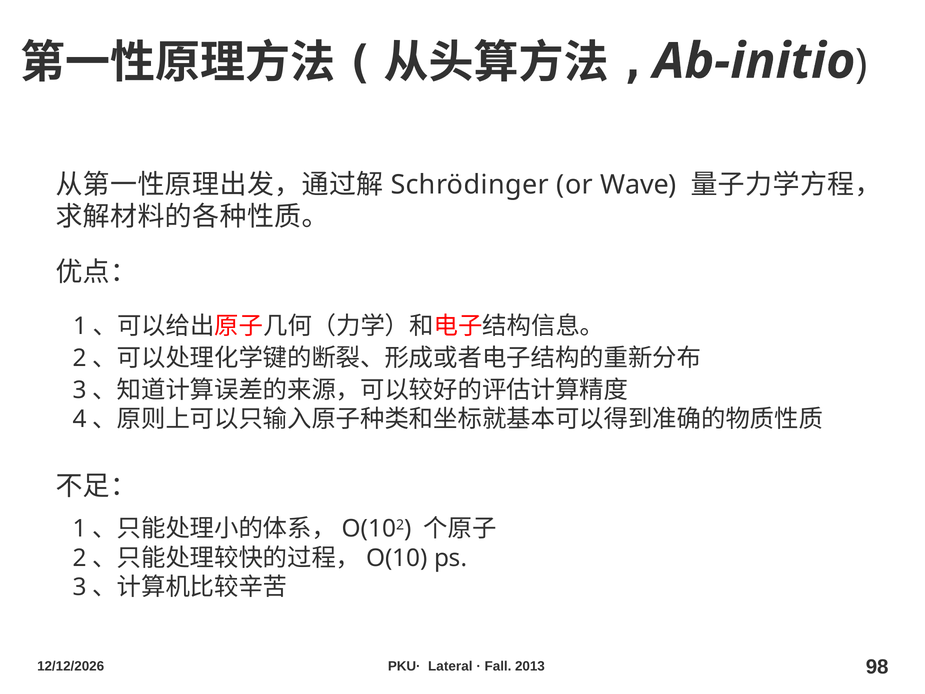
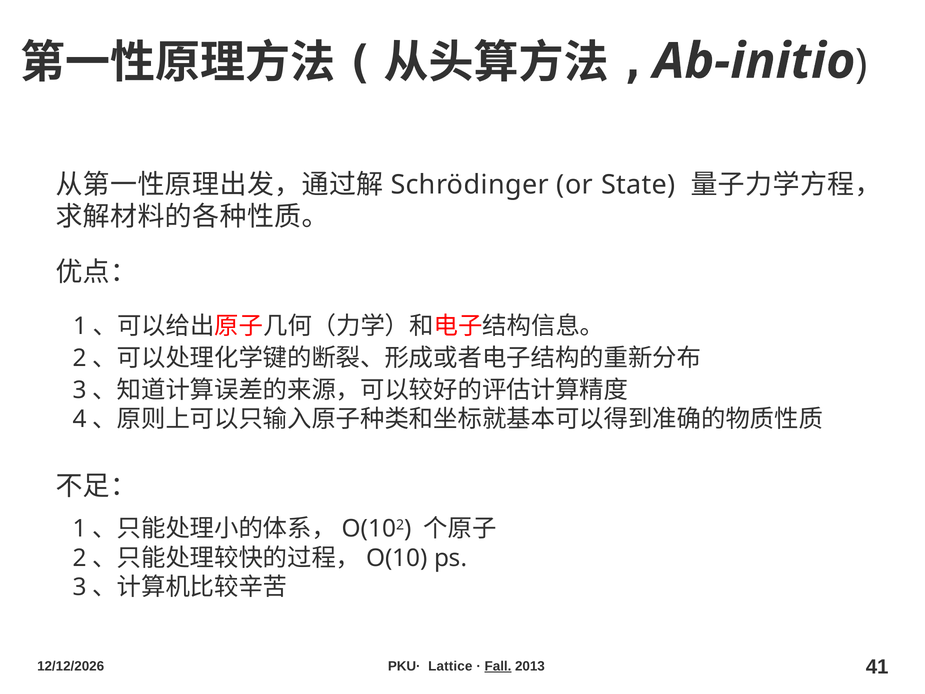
Wave: Wave -> State
Lateral: Lateral -> Lattice
Fall underline: none -> present
98: 98 -> 41
